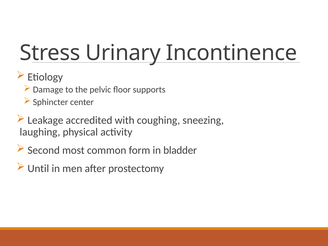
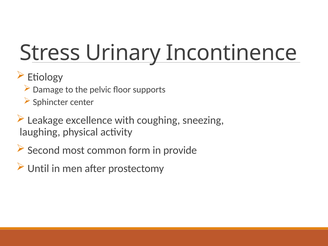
accredited: accredited -> excellence
bladder: bladder -> provide
